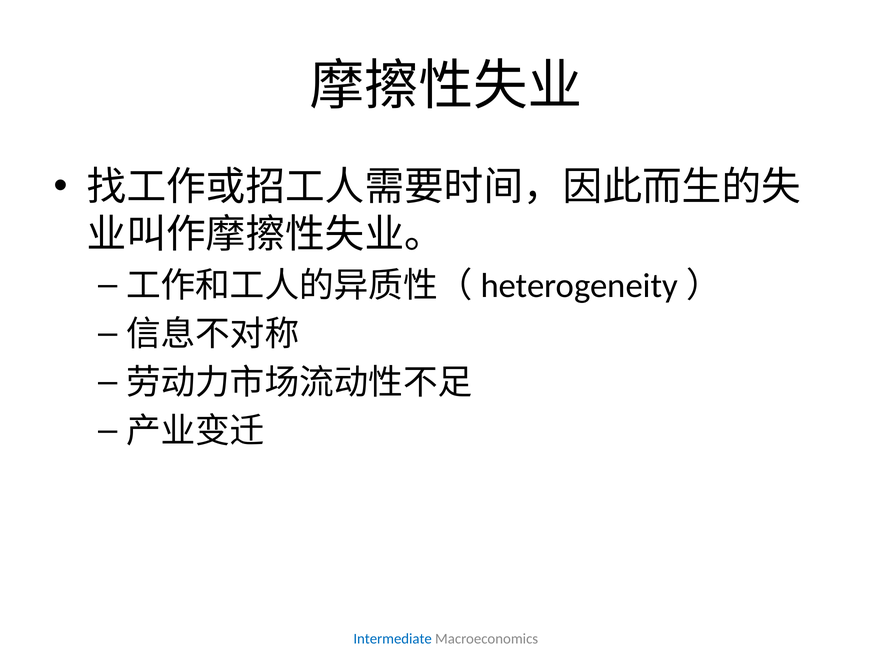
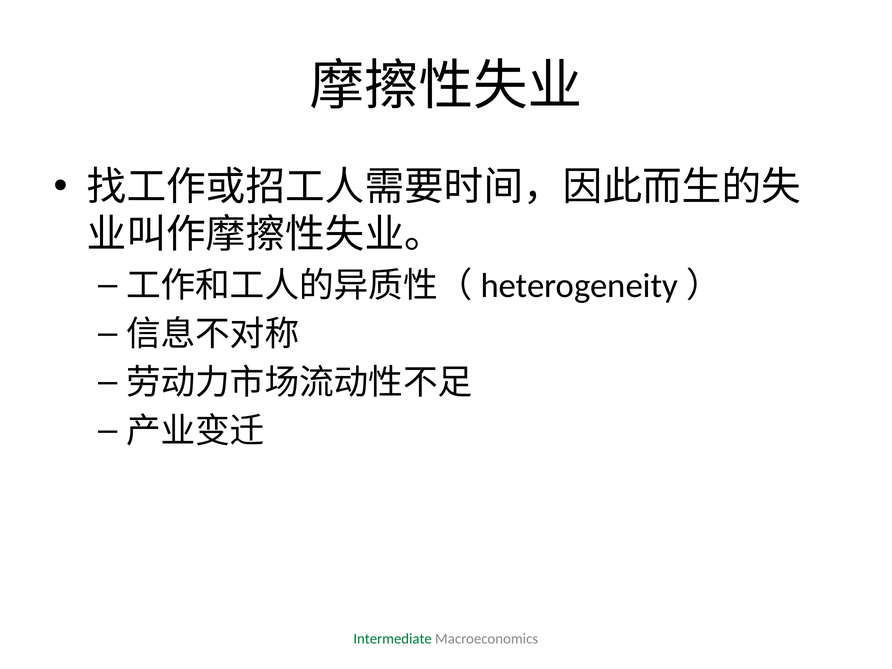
Intermediate colour: blue -> green
